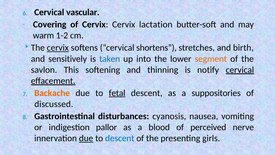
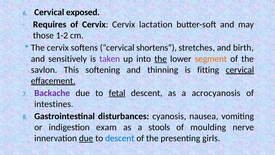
vascular: vascular -> exposed
Covering: Covering -> Requires
warm: warm -> those
cervix at (58, 48) underline: present -> none
taken colour: blue -> purple
the at (161, 59) underline: none -> present
notify: notify -> fitting
Backache colour: orange -> purple
suppositories: suppositories -> acrocyanosis
discussed: discussed -> intestines
pallor: pallor -> exam
blood: blood -> stools
perceived: perceived -> moulding
